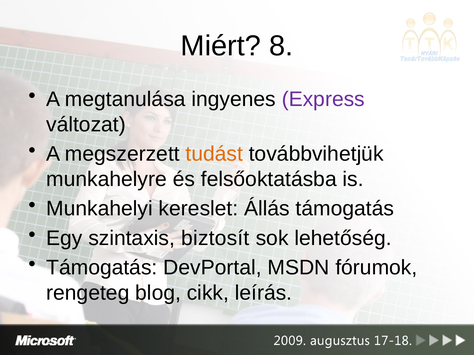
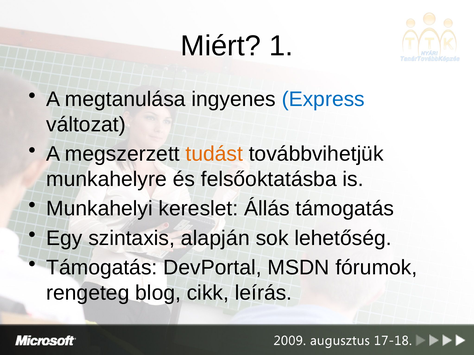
8: 8 -> 1
Express colour: purple -> blue
biztosít: biztosít -> alapján
